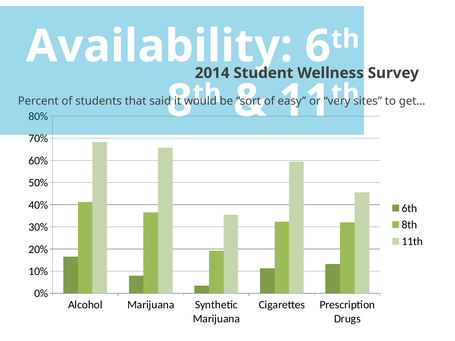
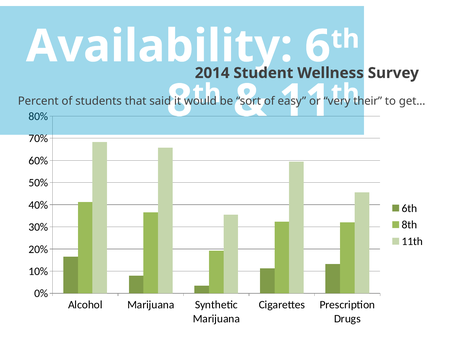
sites: sites -> their
